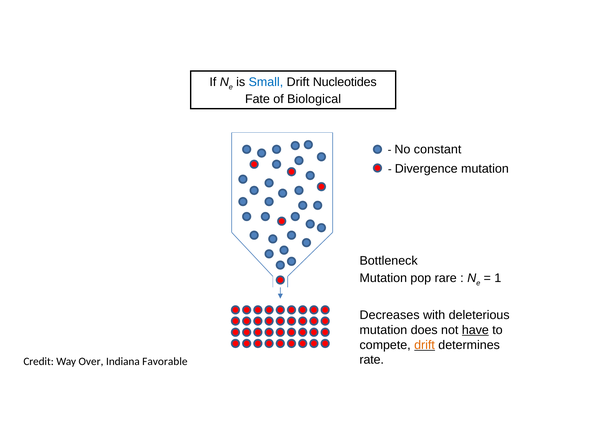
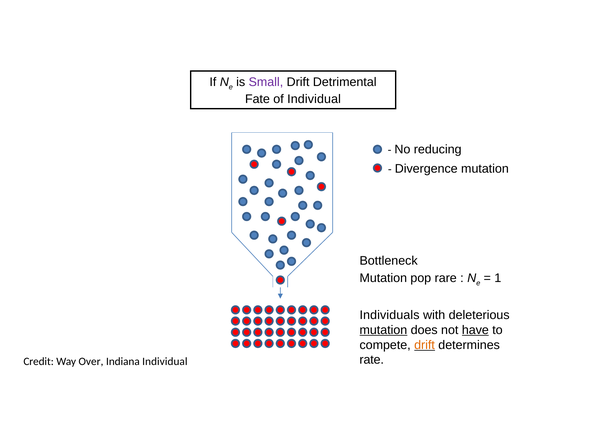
Small colour: blue -> purple
Nucleotides: Nucleotides -> Detrimental
of Biological: Biological -> Individual
constant: constant -> reducing
Decreases: Decreases -> Individuals
mutation at (383, 330) underline: none -> present
Indiana Favorable: Favorable -> Individual
